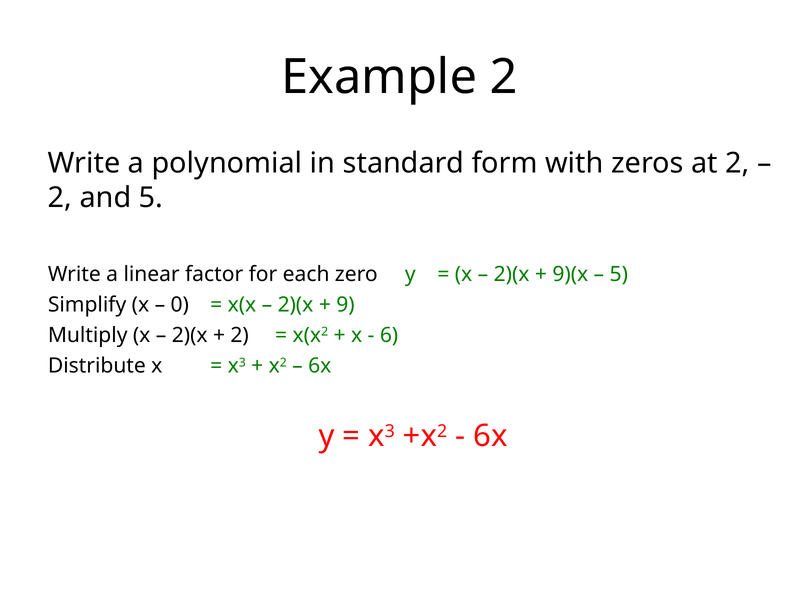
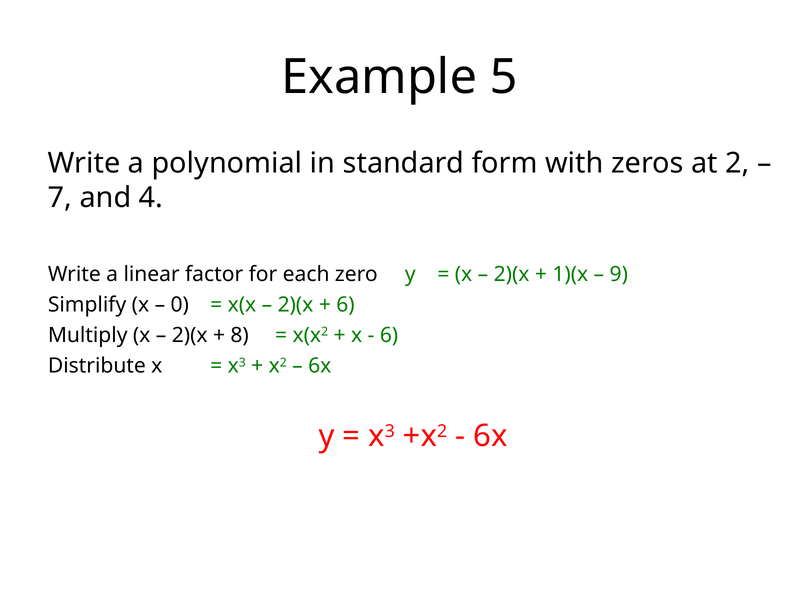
Example 2: 2 -> 5
2 at (60, 198): 2 -> 7
and 5: 5 -> 4
9)(x: 9)(x -> 1)(x
5 at (619, 274): 5 -> 9
9 at (345, 305): 9 -> 6
2 at (240, 335): 2 -> 8
